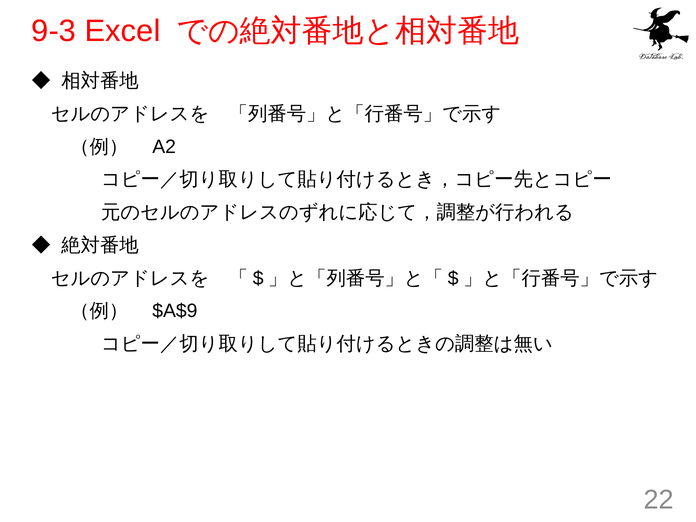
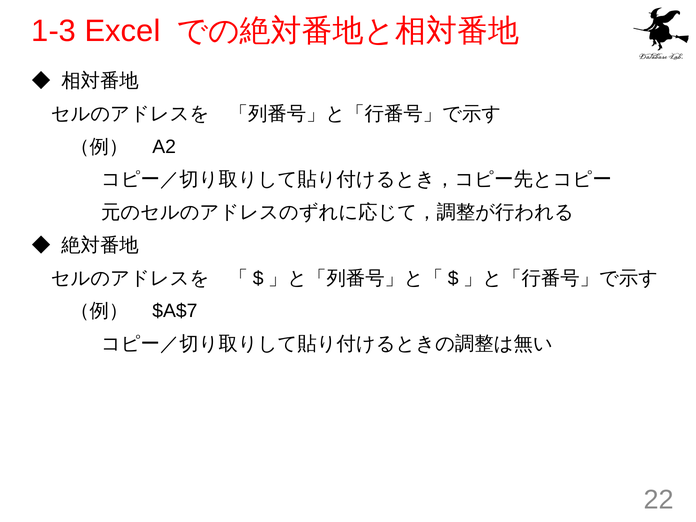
9-3: 9-3 -> 1-3
$A$9: $A$9 -> $A$7
